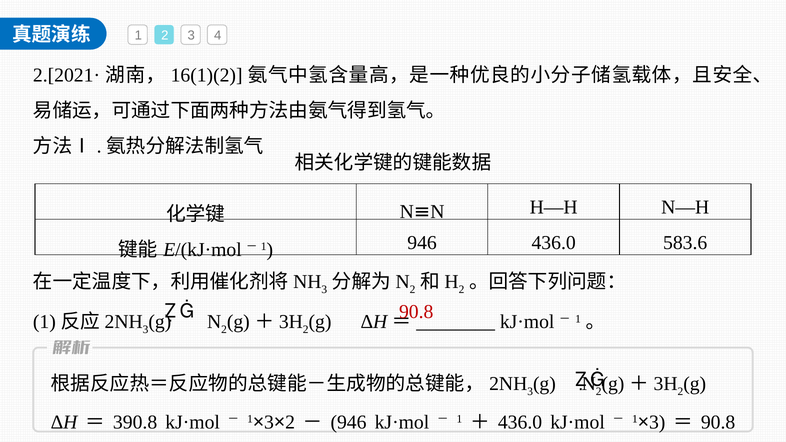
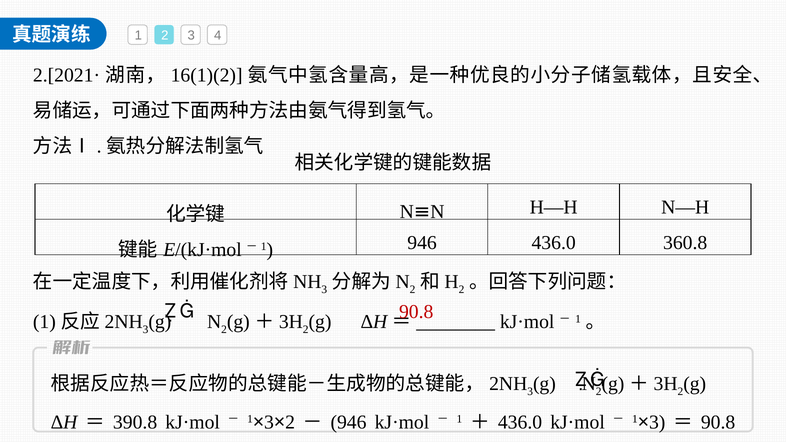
583.6: 583.6 -> 360.8
